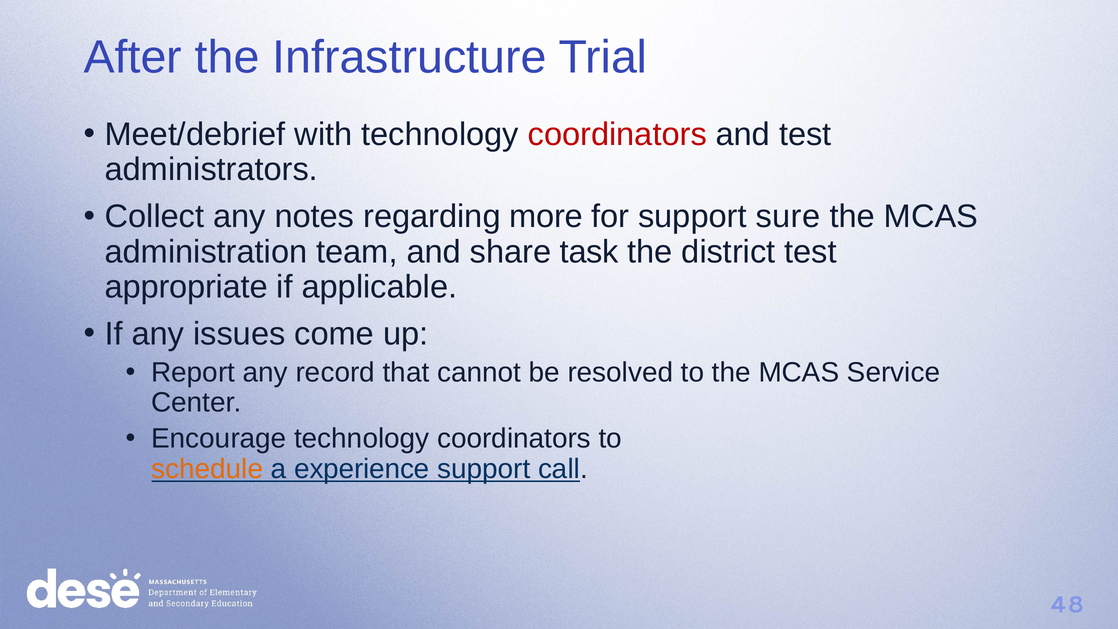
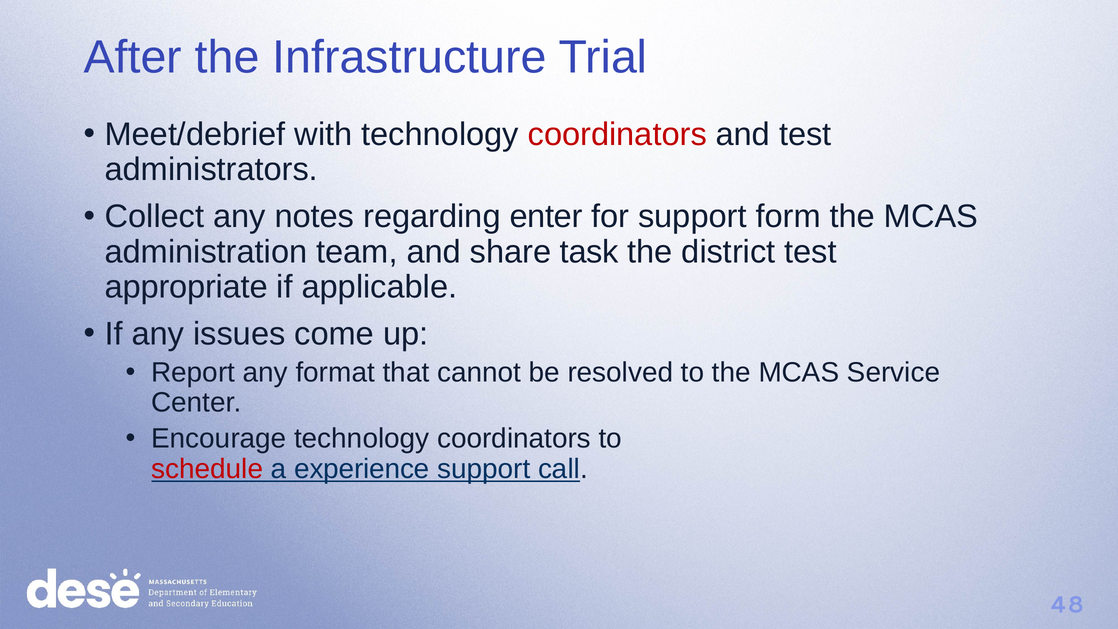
more: more -> enter
sure: sure -> form
record: record -> format
schedule colour: orange -> red
